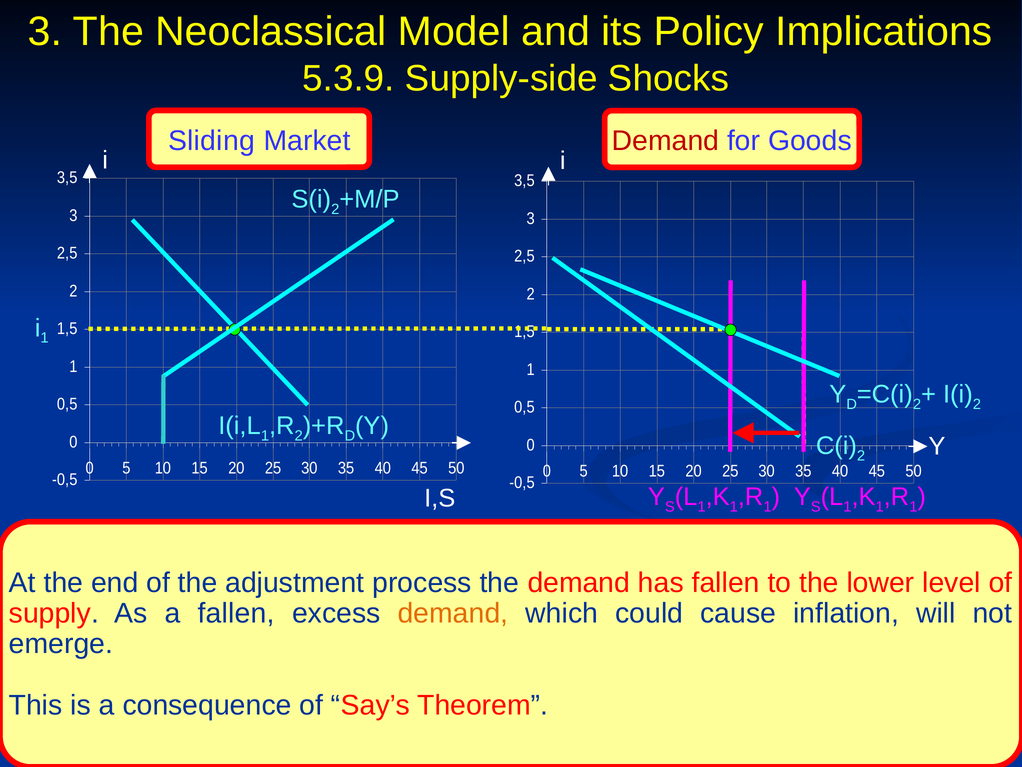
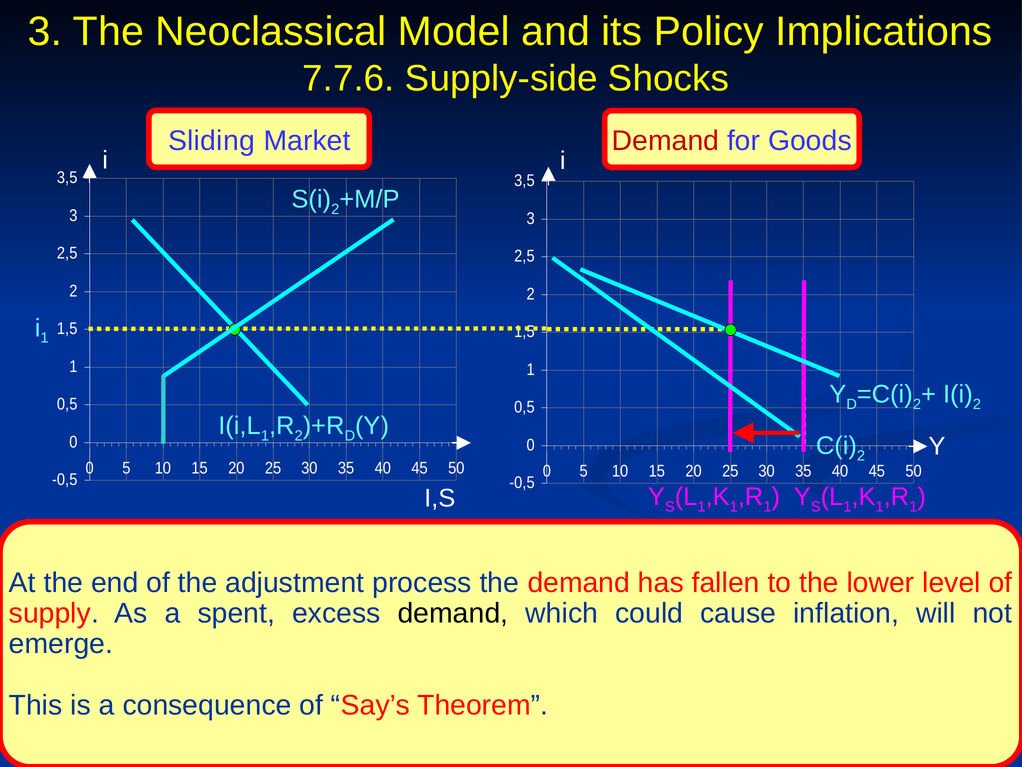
5.3.9: 5.3.9 -> 7.7.6
a fallen: fallen -> spent
demand at (453, 613) colour: orange -> black
